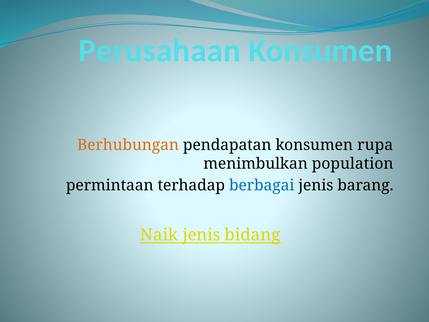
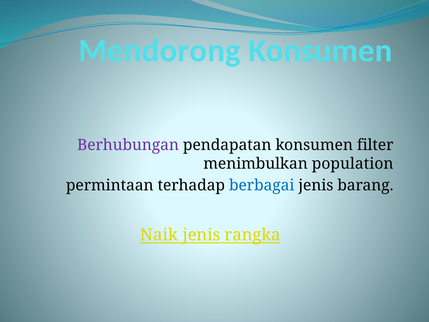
Perusahaan: Perusahaan -> Mendorong
Berhubungan colour: orange -> purple
rupa: rupa -> filter
bidang: bidang -> rangka
